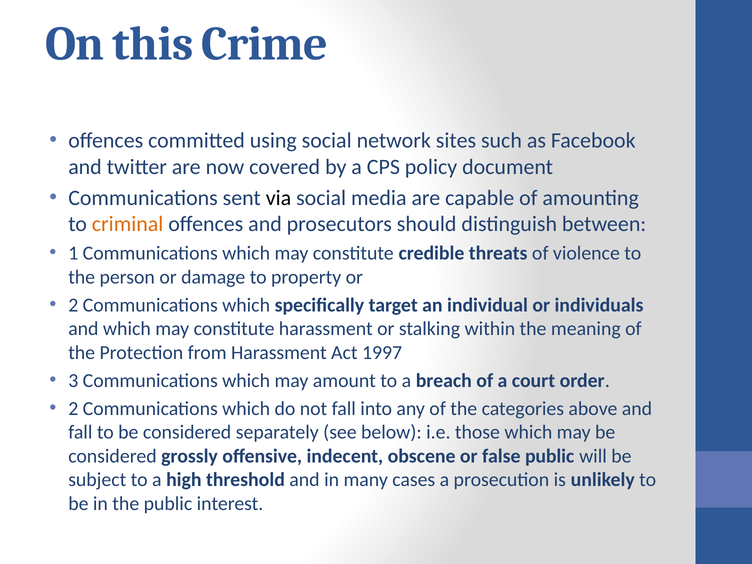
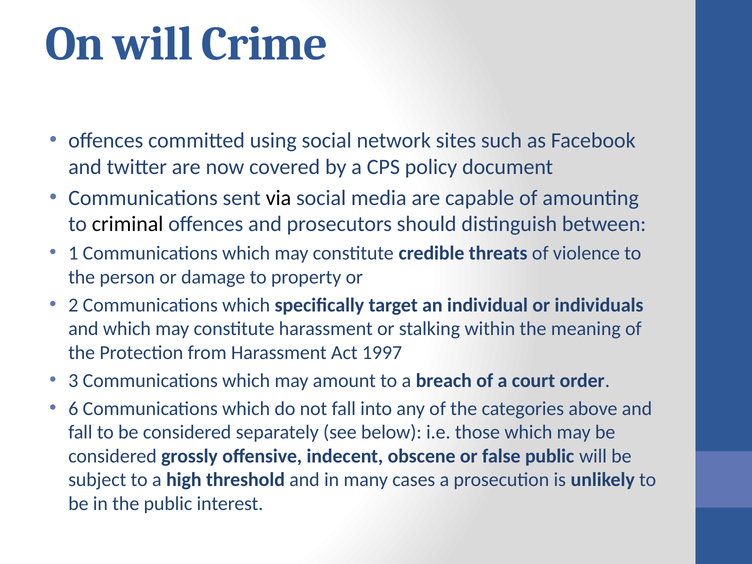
On this: this -> will
criminal colour: orange -> black
2 at (73, 409): 2 -> 6
